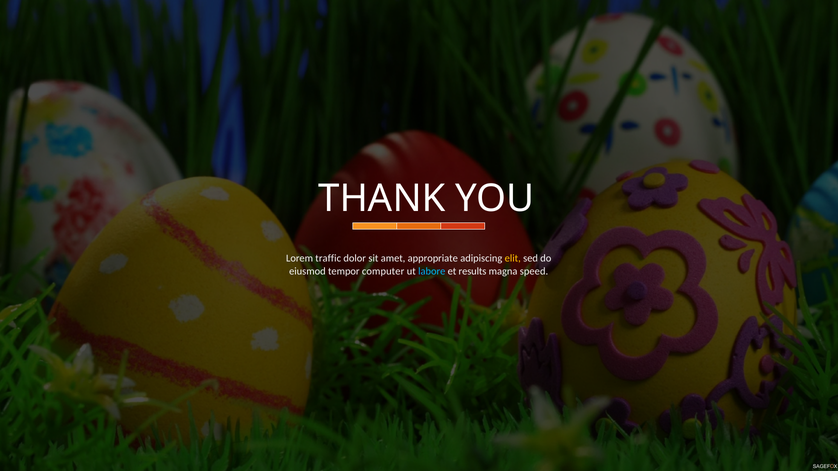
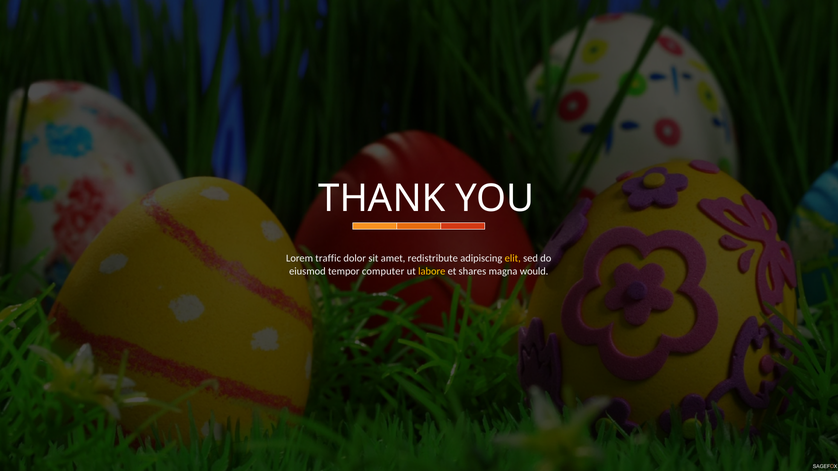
appropriate: appropriate -> redistribute
labore colour: light blue -> yellow
results: results -> shares
speed: speed -> would
